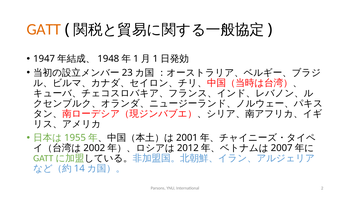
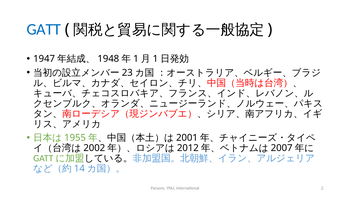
GATT colour: orange -> blue
